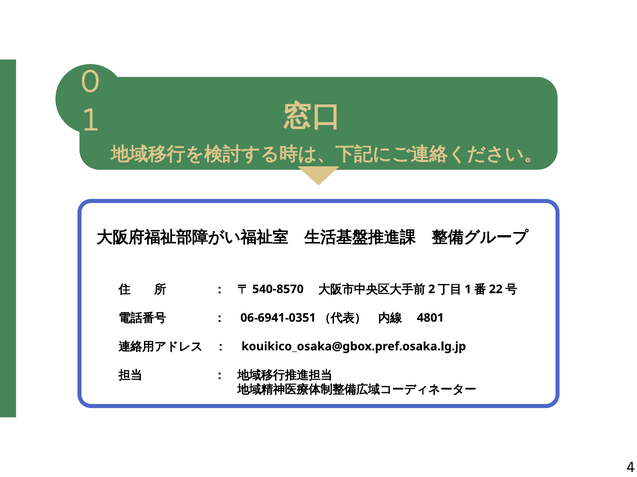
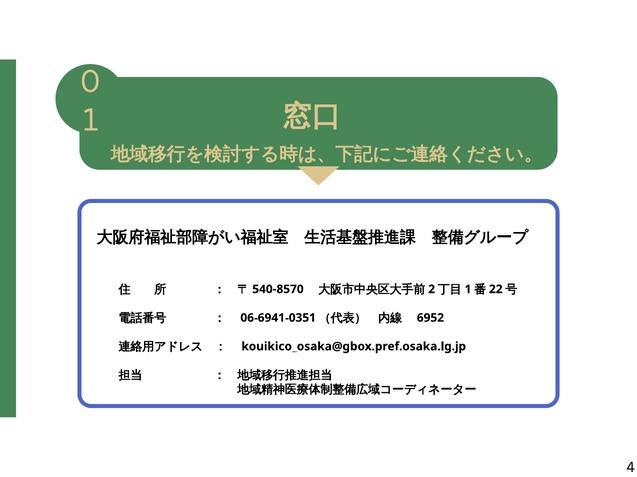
4801: 4801 -> 6952
